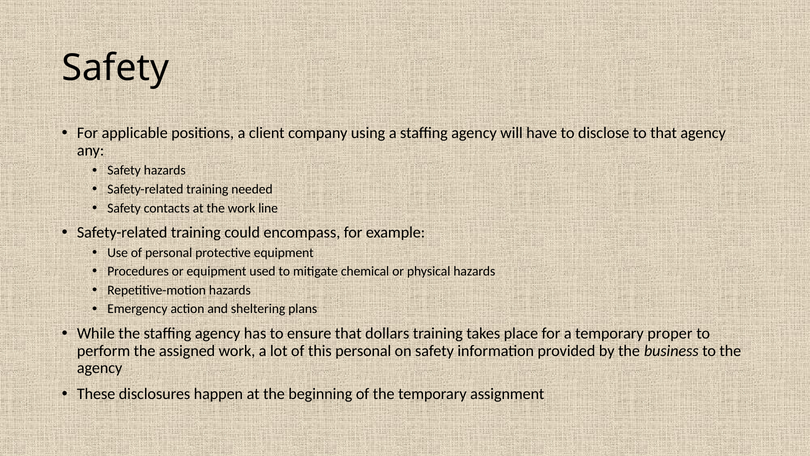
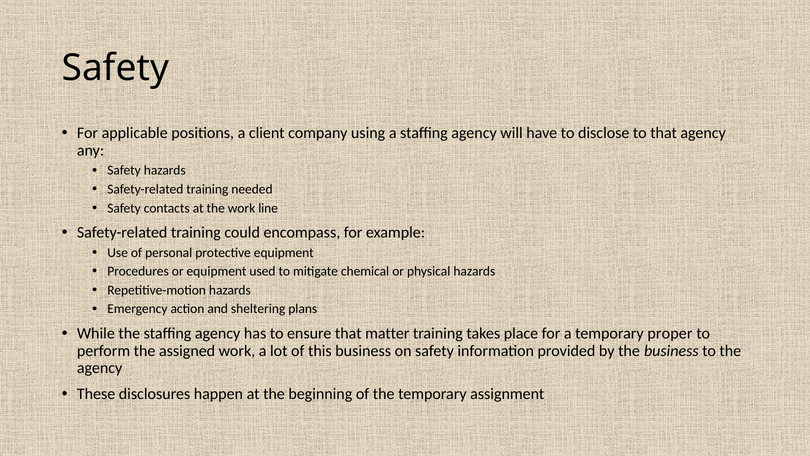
dollars: dollars -> matter
this personal: personal -> business
